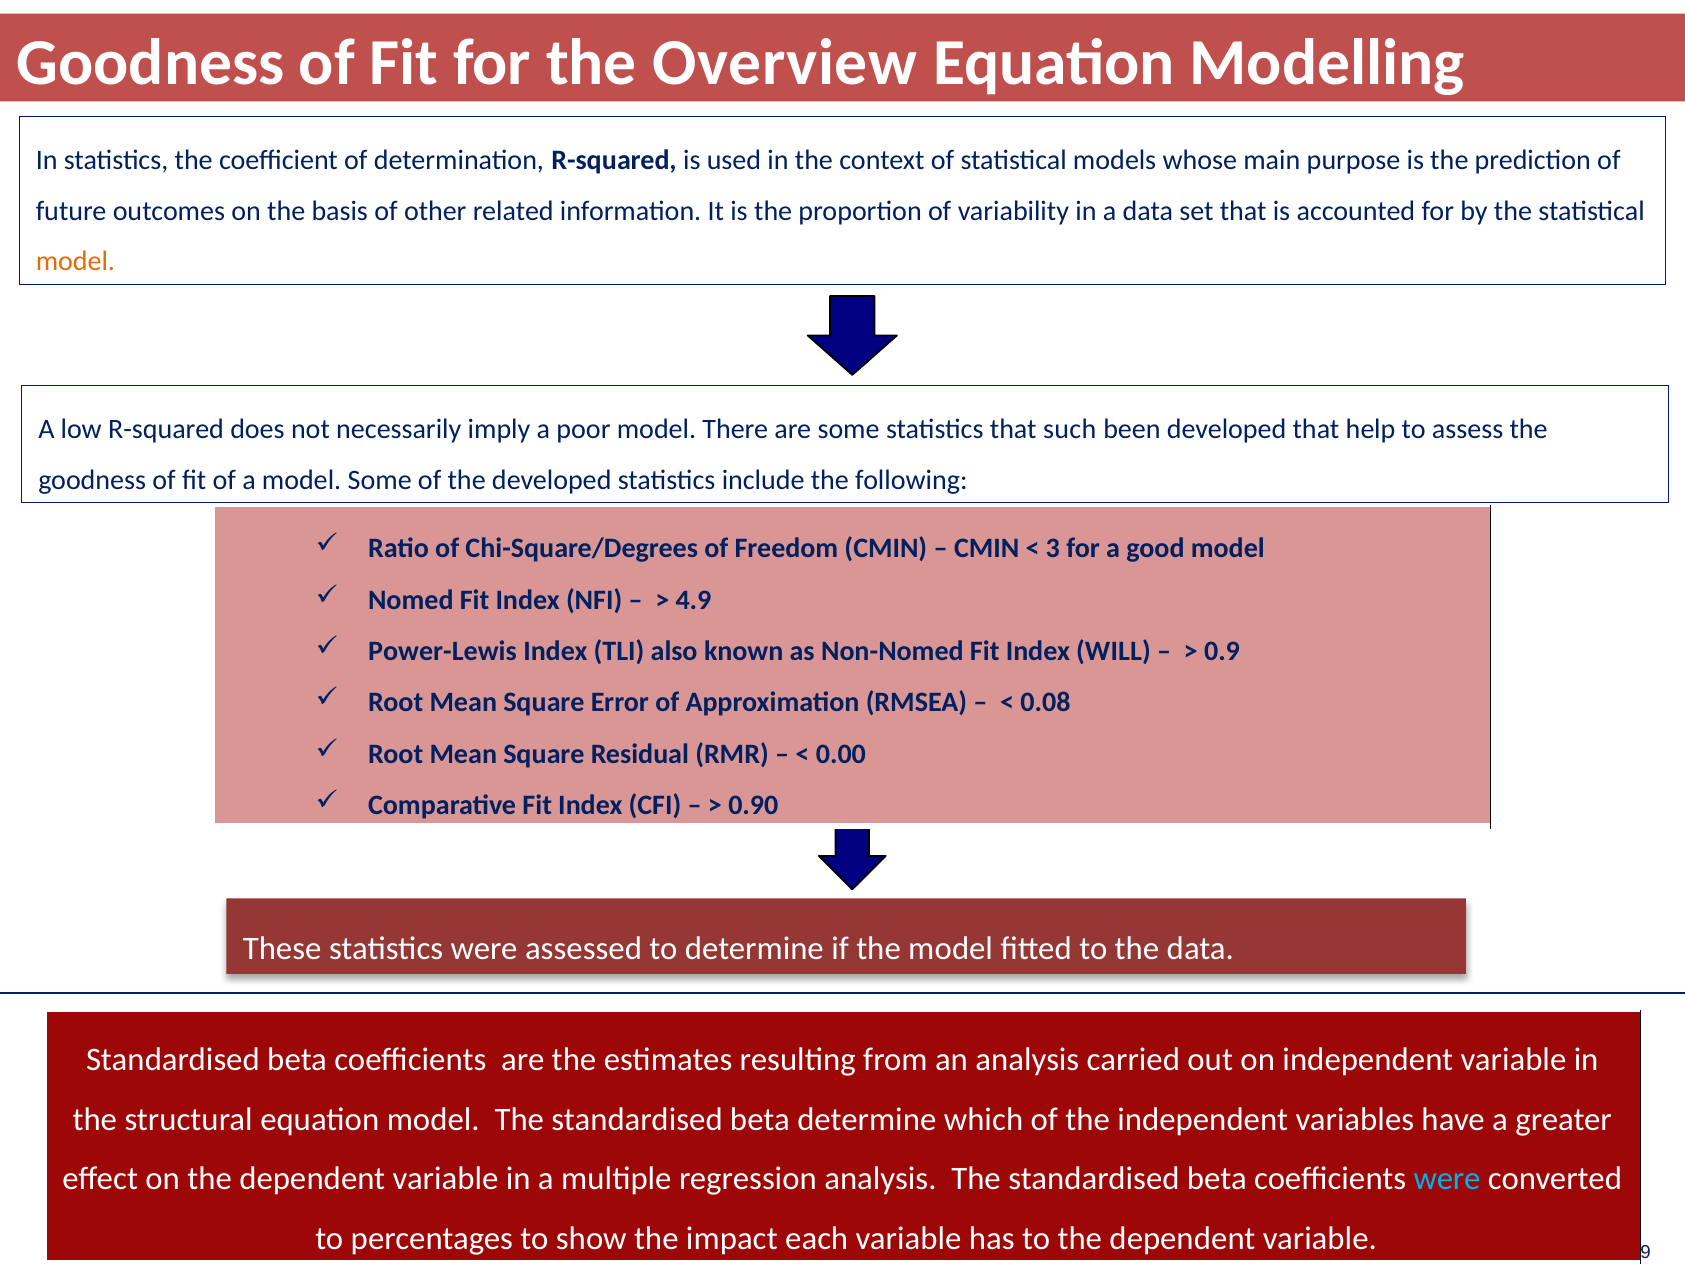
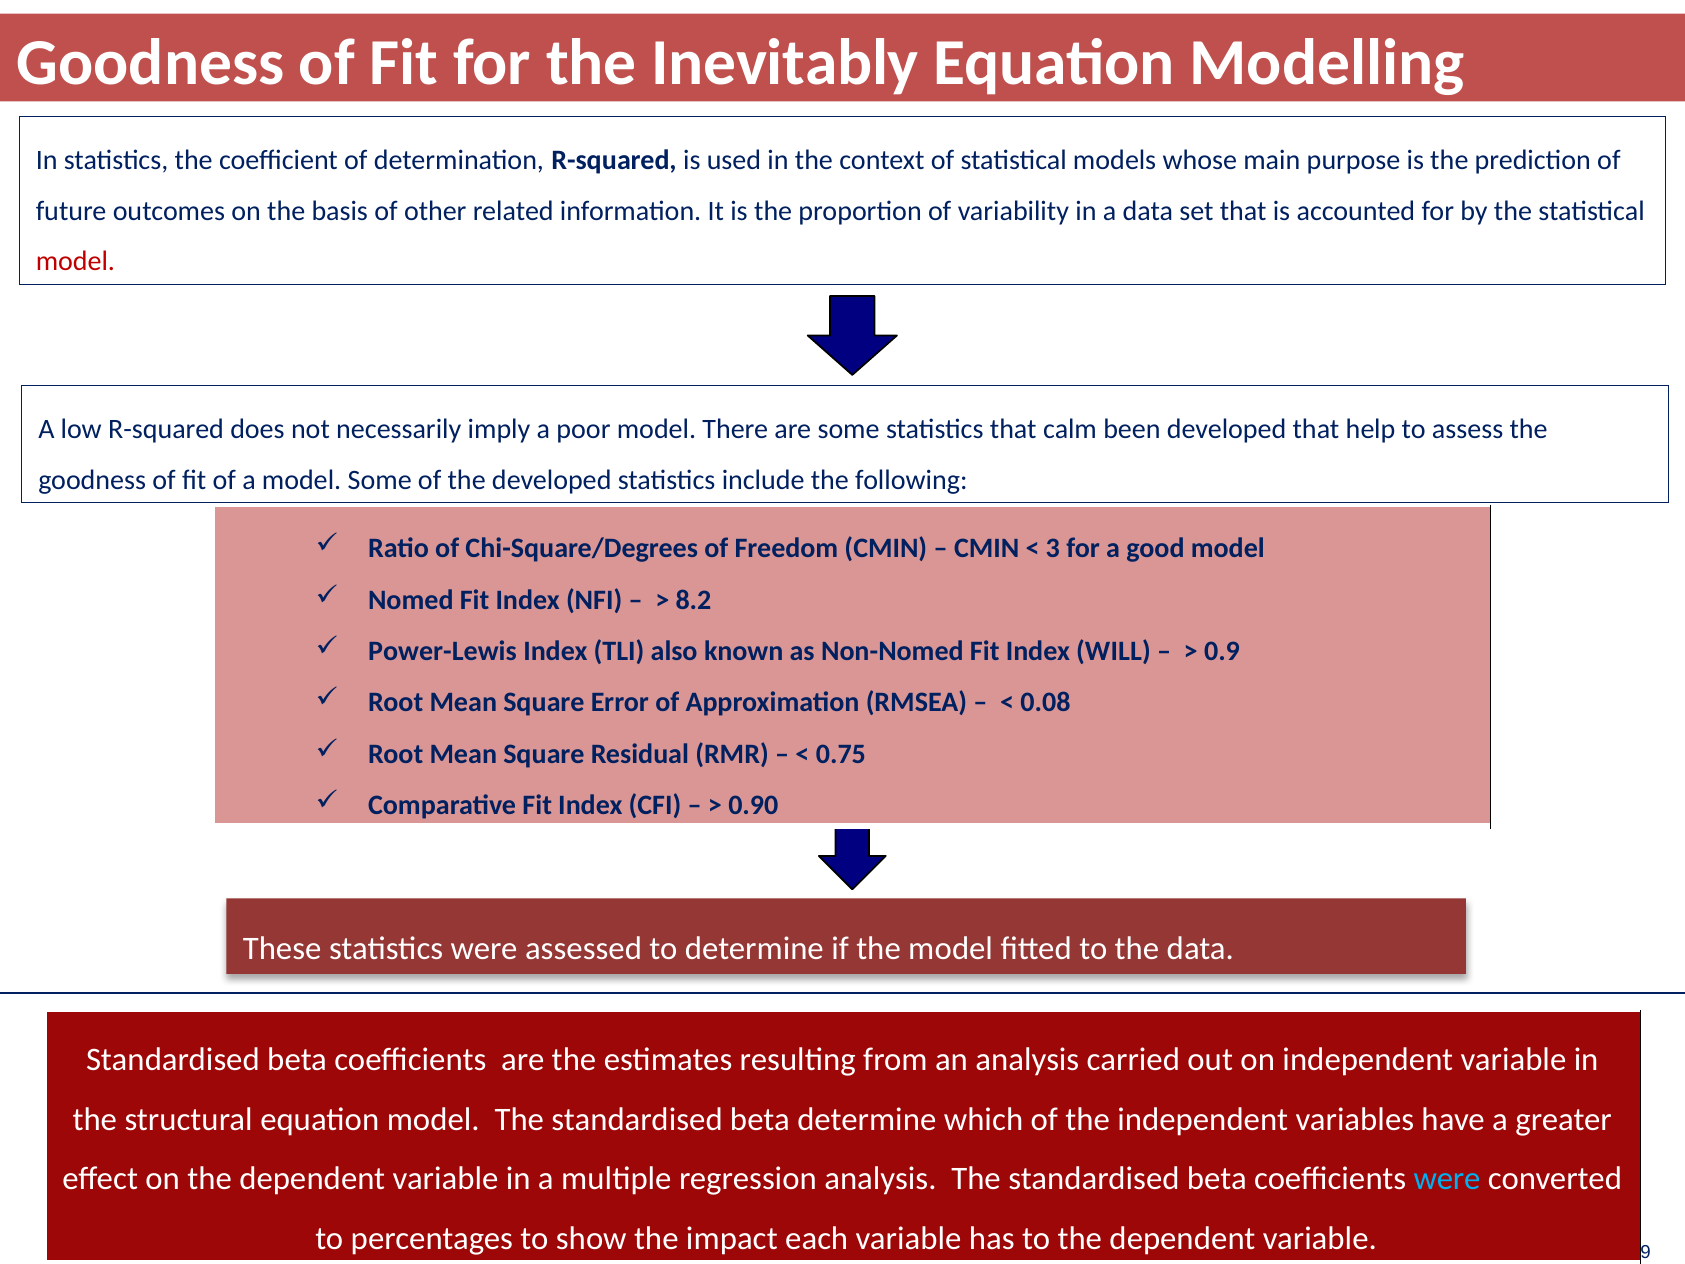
Overview: Overview -> Inevitably
model at (75, 262) colour: orange -> red
such: such -> calm
4.9: 4.9 -> 8.2
0.00: 0.00 -> 0.75
